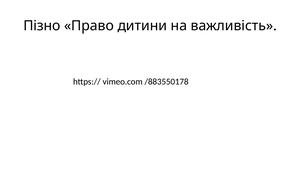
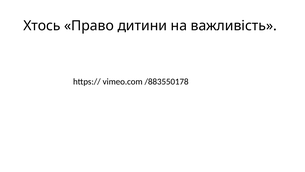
Пізно: Пізно -> Хтось
